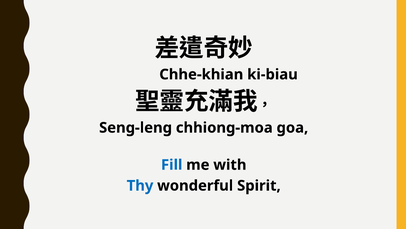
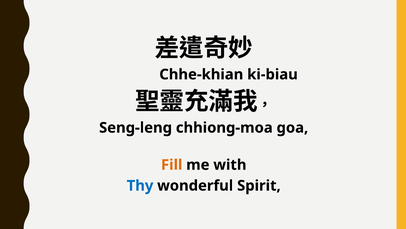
Fill colour: blue -> orange
